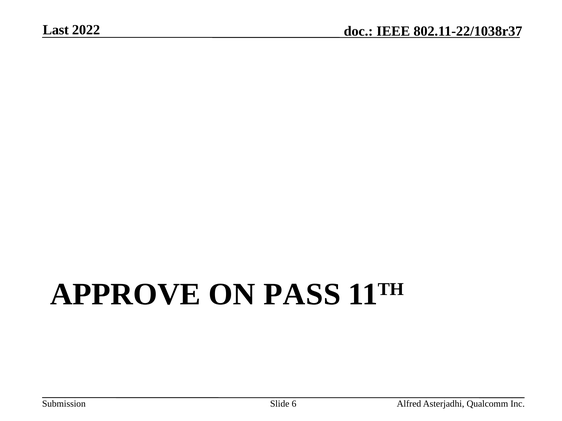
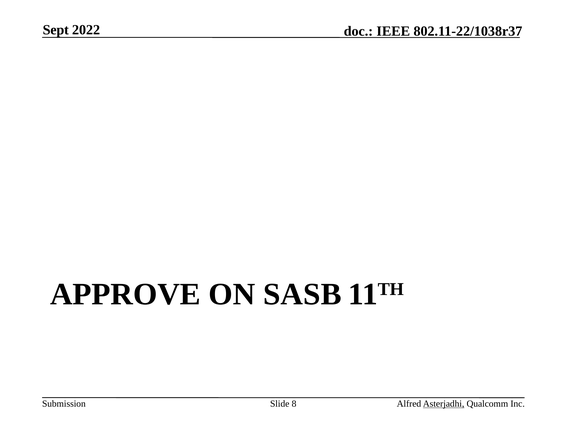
Last: Last -> Sept
PASS: PASS -> SASB
6: 6 -> 8
Asterjadhi underline: none -> present
